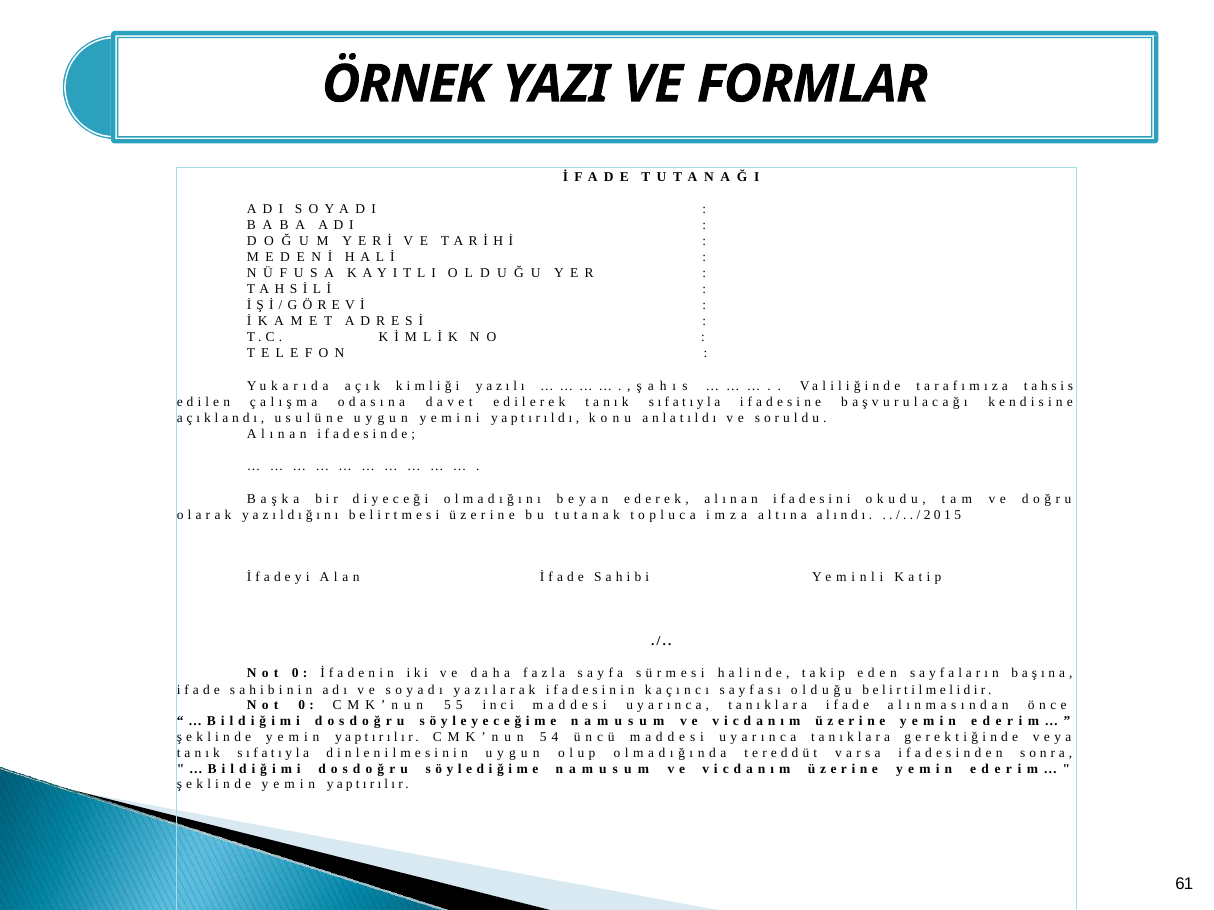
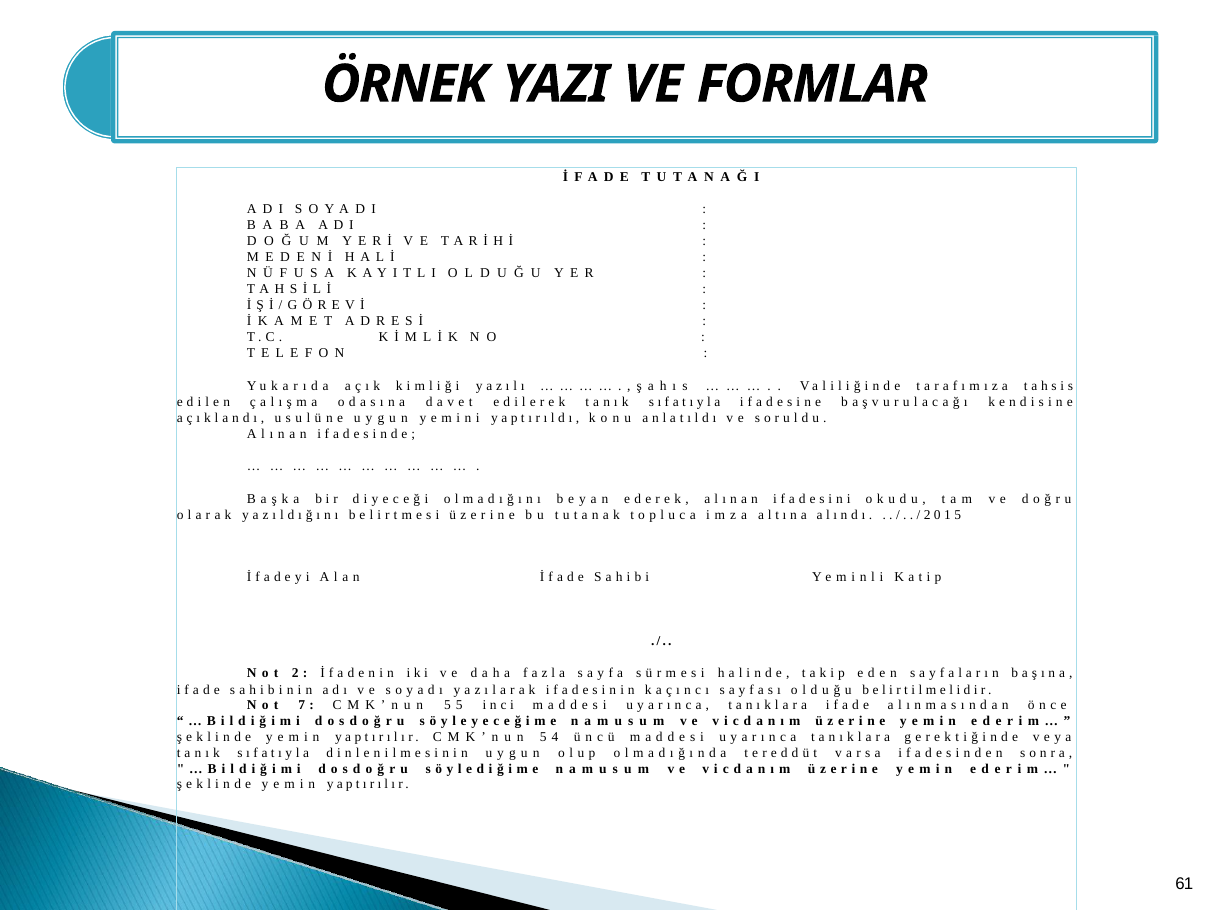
0 at (295, 674): 0 -> 2
0 at (302, 706): 0 -> 7
